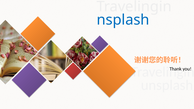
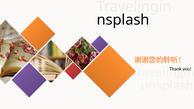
nsplash colour: blue -> black
